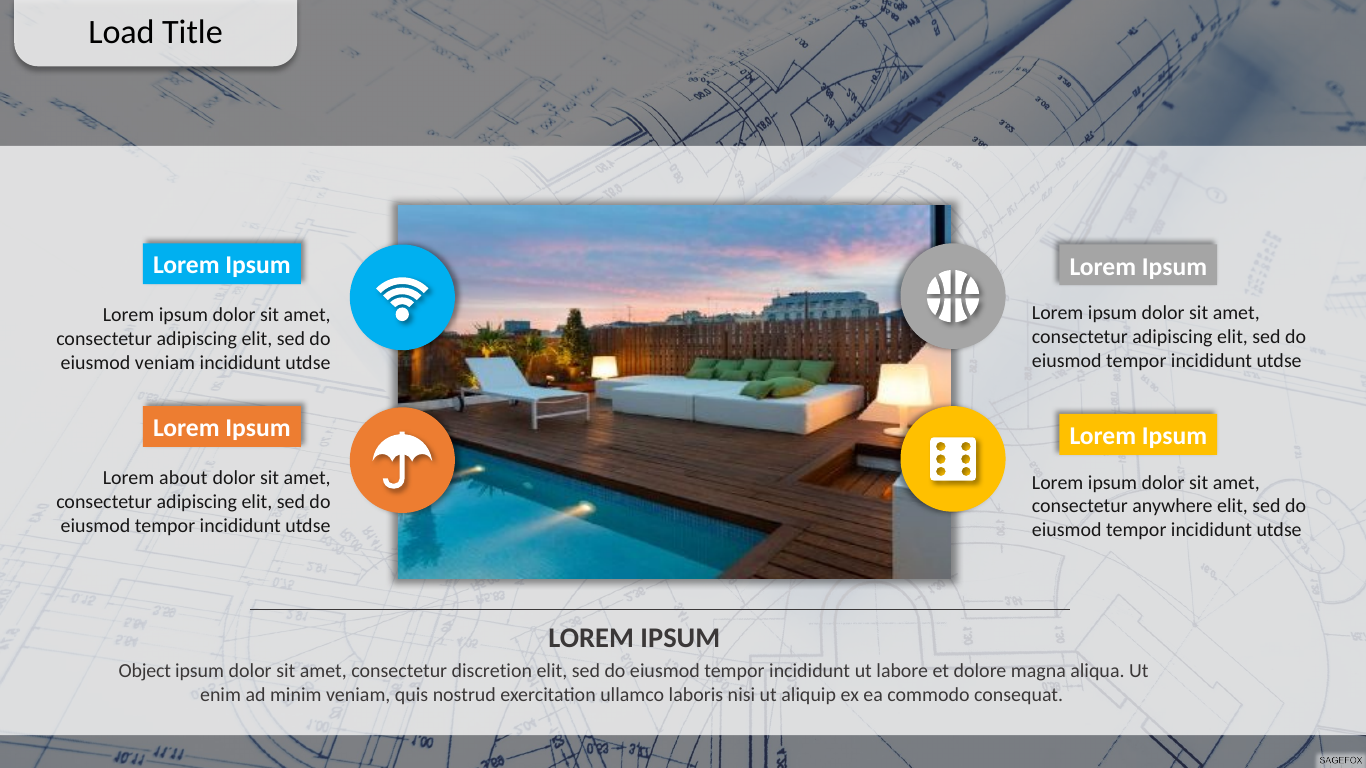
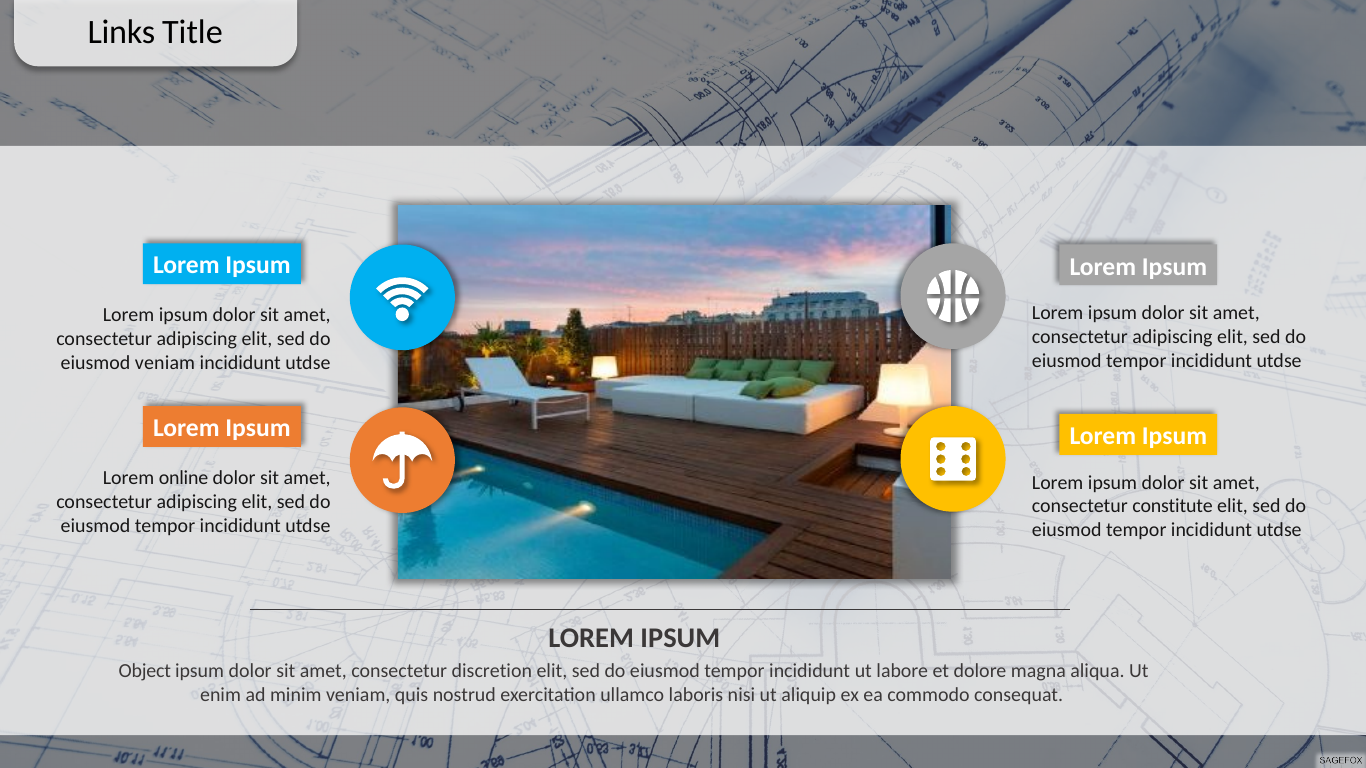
Load: Load -> Links
about: about -> online
anywhere: anywhere -> constitute
